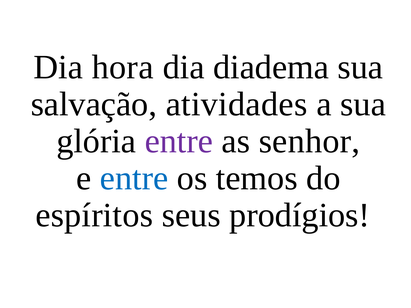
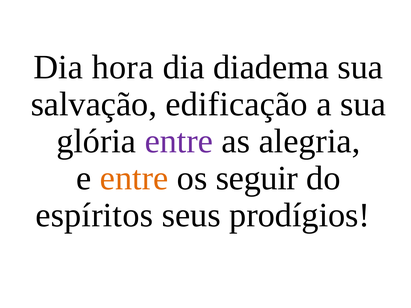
atividades: atividades -> edificação
senhor: senhor -> alegria
entre at (134, 178) colour: blue -> orange
temos: temos -> seguir
